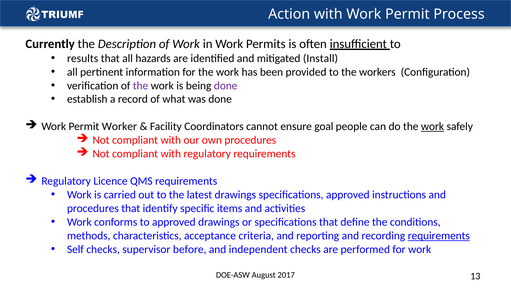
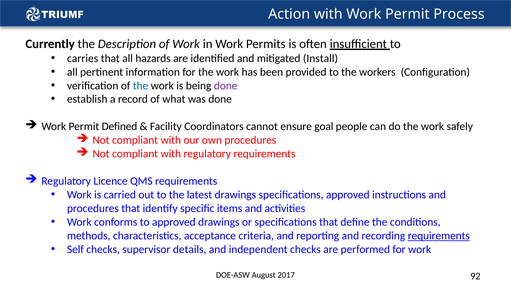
results: results -> carries
the at (141, 85) colour: purple -> blue
Worker: Worker -> Defined
work at (433, 126) underline: present -> none
before: before -> details
13: 13 -> 92
